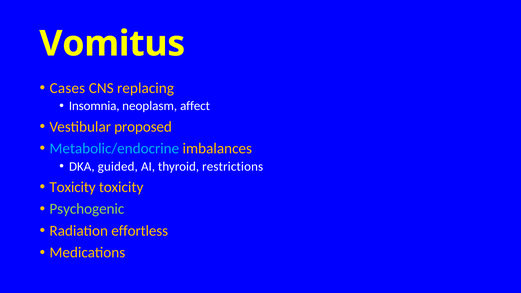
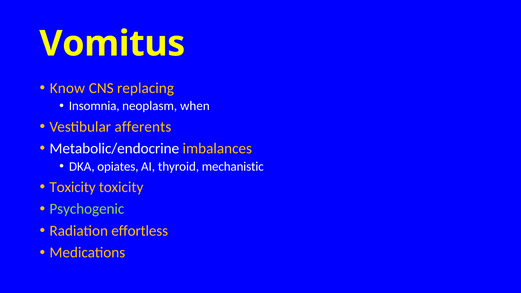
Cases: Cases -> Know
affect: affect -> when
proposed: proposed -> afferents
Metabolic/endocrine colour: light blue -> white
guided: guided -> opiates
restrictions: restrictions -> mechanistic
